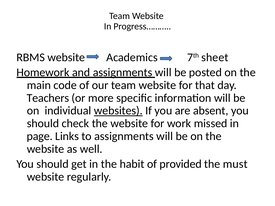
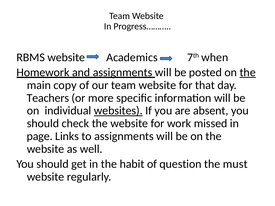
sheet: sheet -> when
the at (248, 72) underline: none -> present
code: code -> copy
provided: provided -> question
